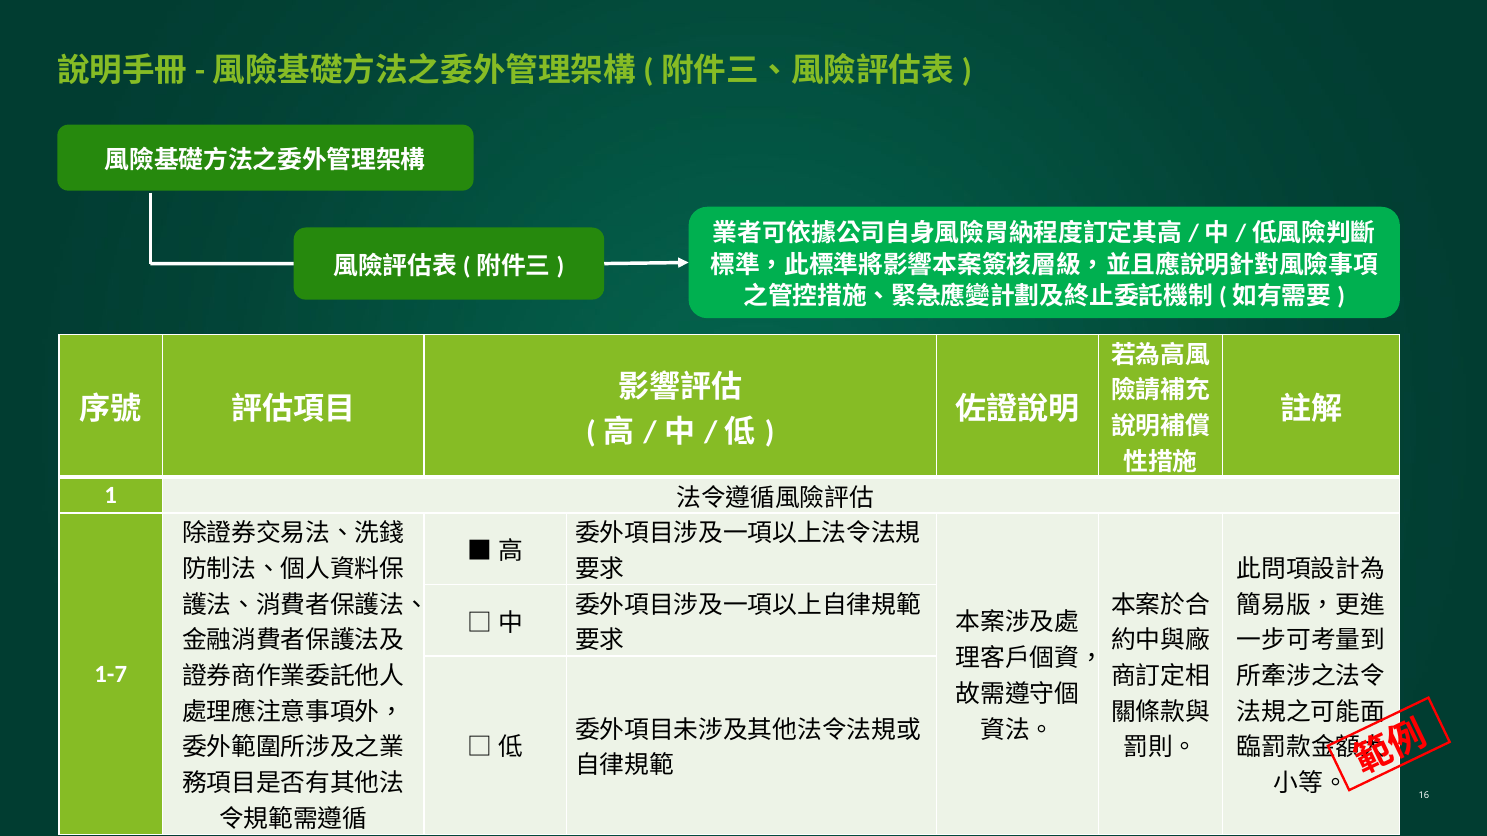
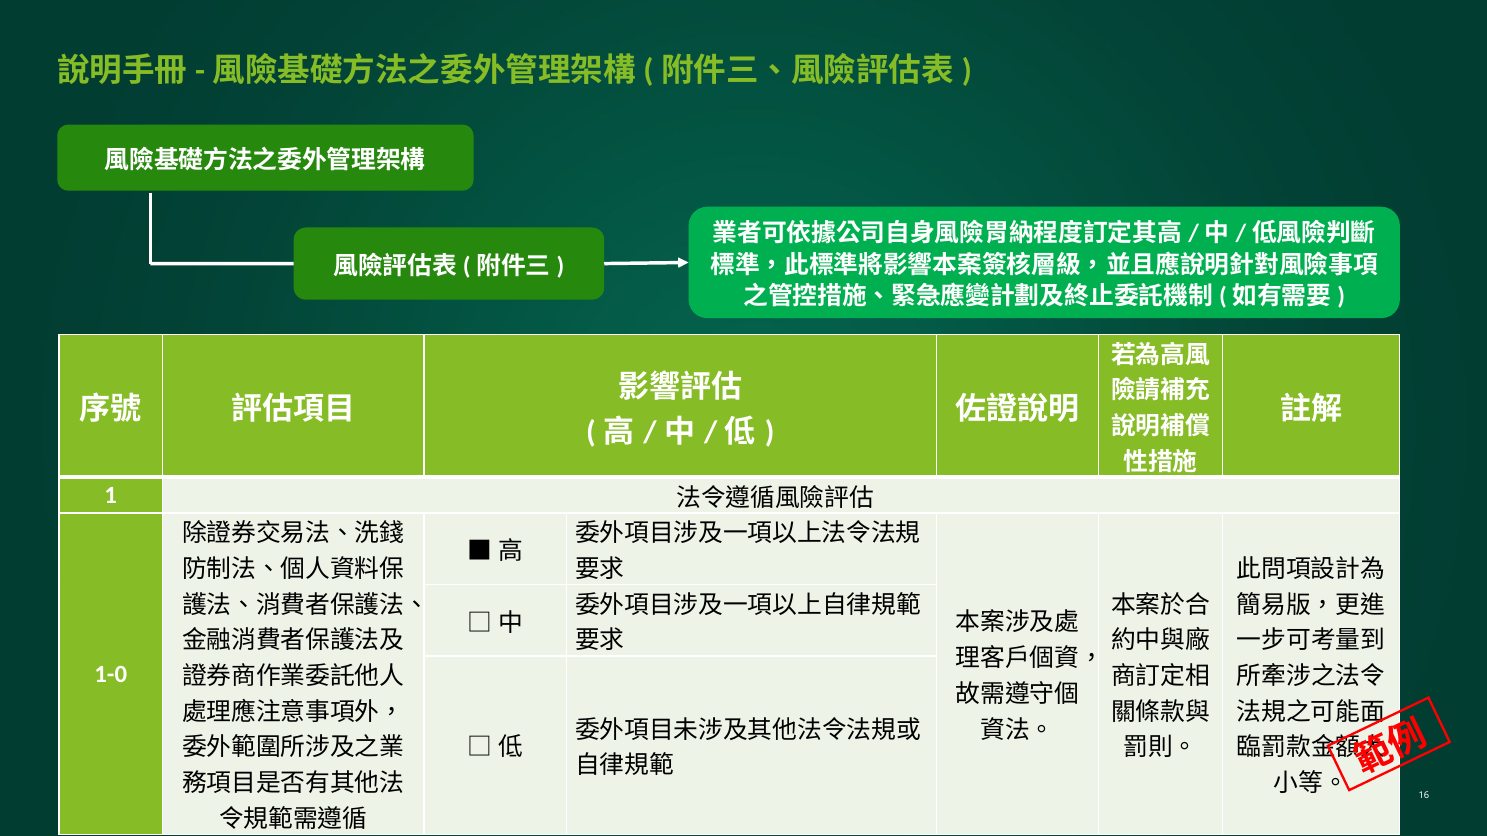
1-7: 1-7 -> 1-0
